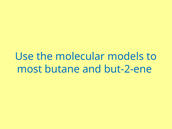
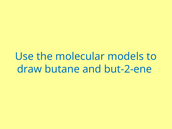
most: most -> draw
